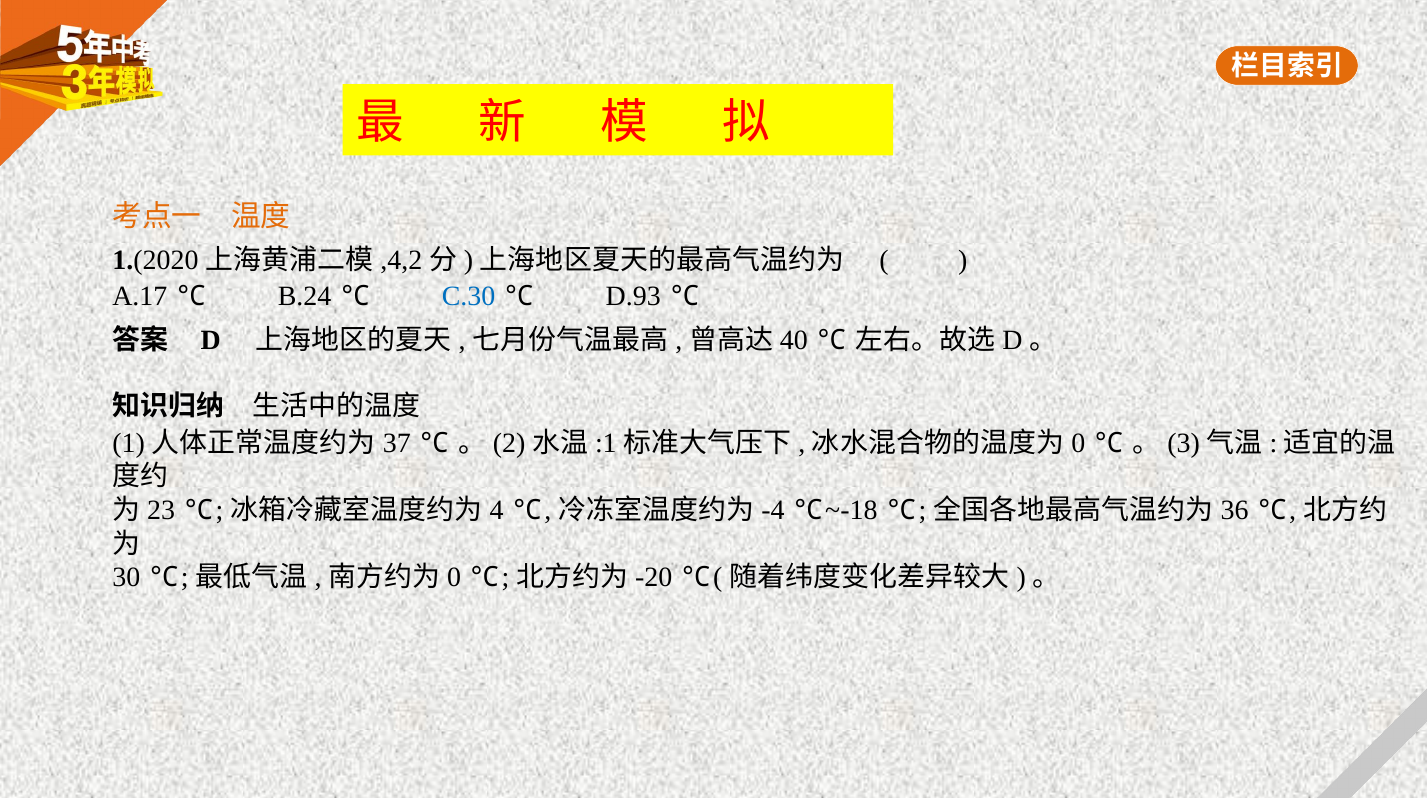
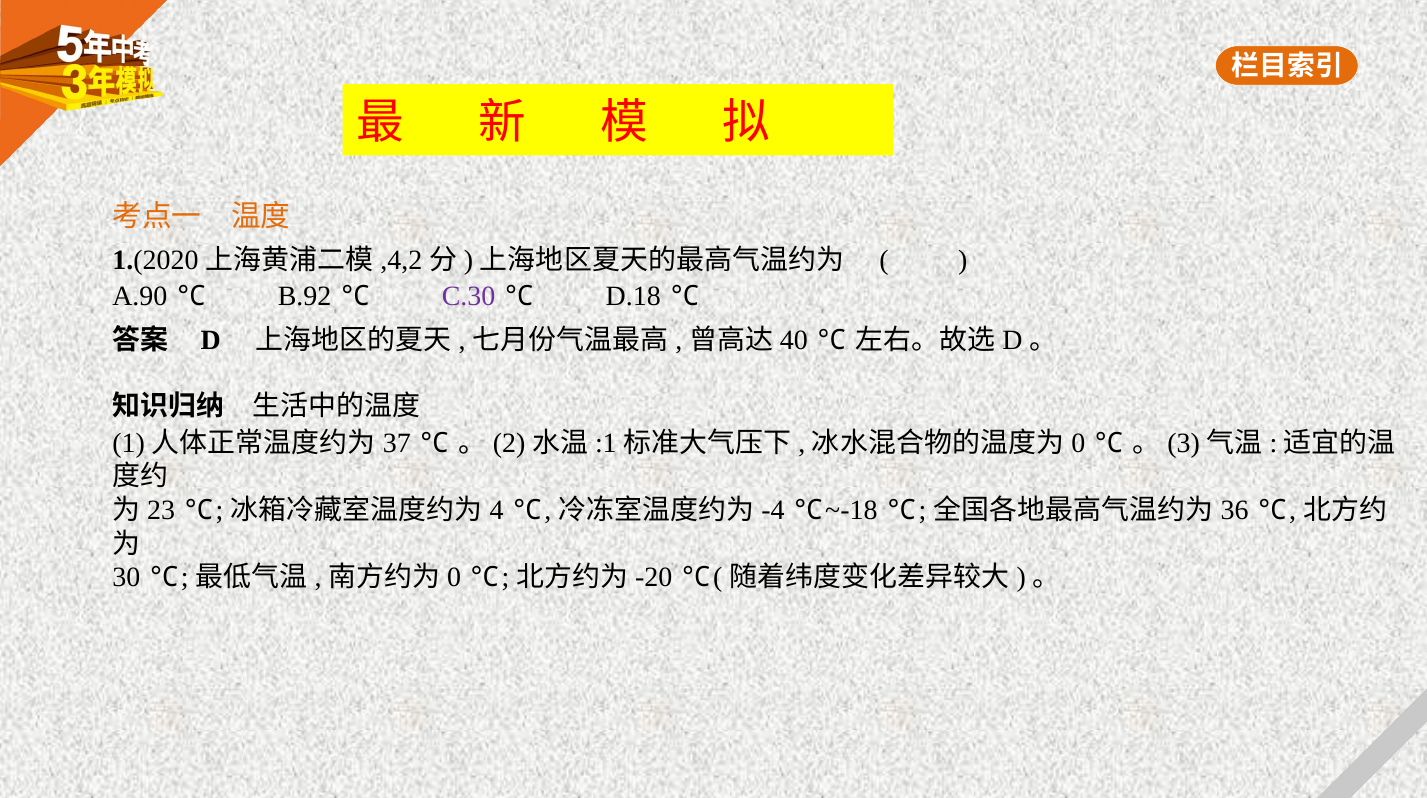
A.17: A.17 -> A.90
B.24: B.24 -> B.92
C.30 colour: blue -> purple
D.93: D.93 -> D.18
